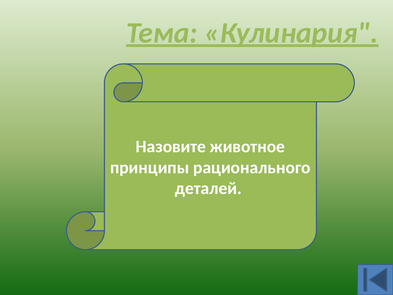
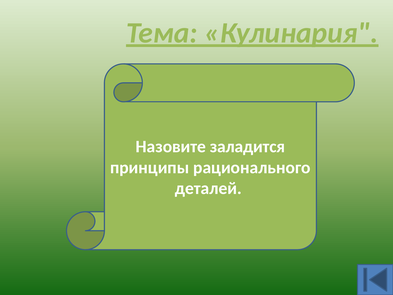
животное: животное -> заладится
